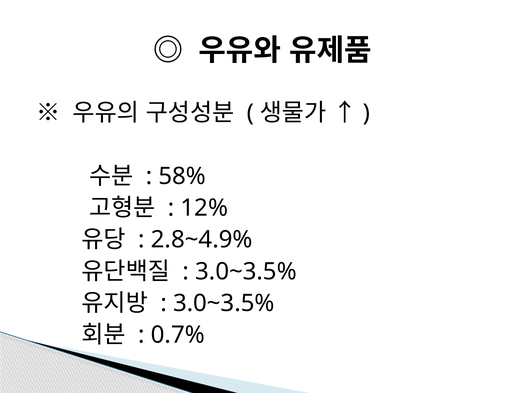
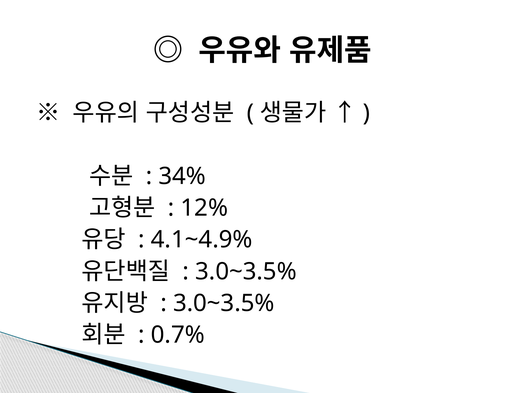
58%: 58% -> 34%
2.8~4.9%: 2.8~4.9% -> 4.1~4.9%
